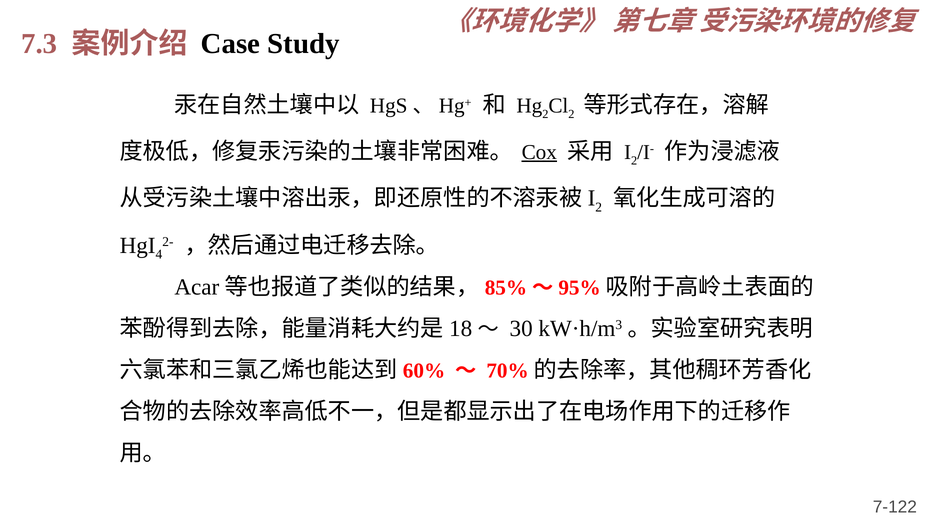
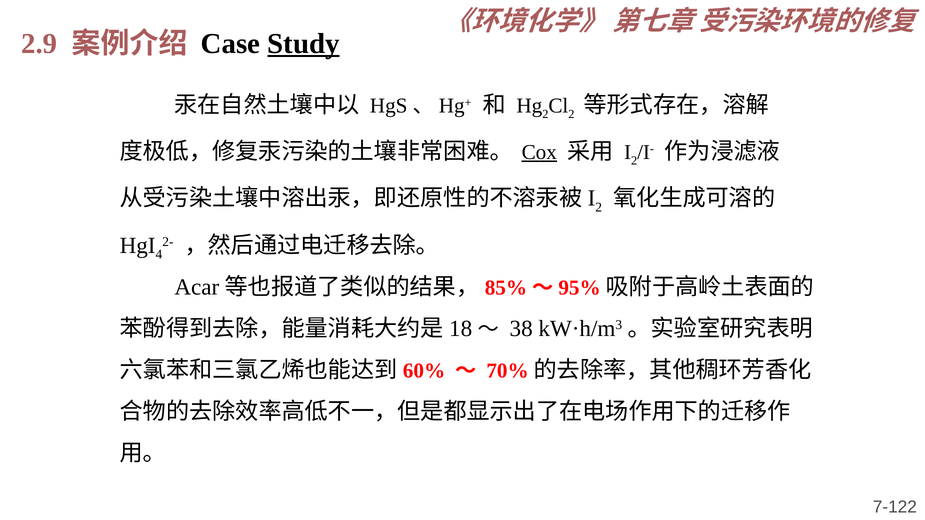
7.3: 7.3 -> 2.9
Study underline: none -> present
30: 30 -> 38
